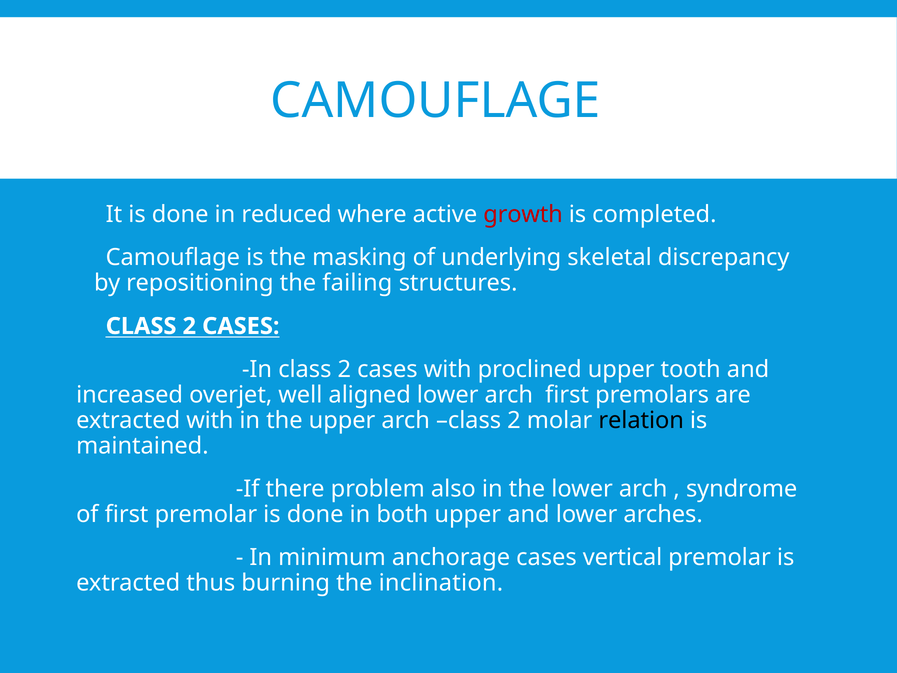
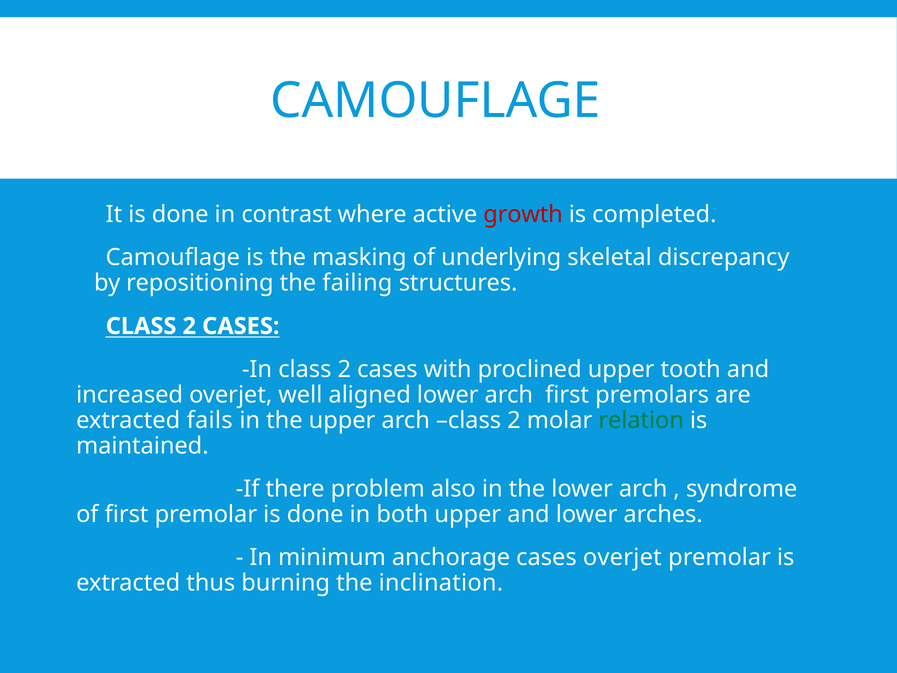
reduced: reduced -> contrast
extracted with: with -> fails
relation colour: black -> green
cases vertical: vertical -> overjet
